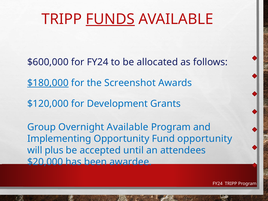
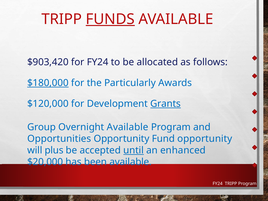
$600,000: $600,000 -> $903,420
Screenshot: Screenshot -> Particularly
Grants underline: none -> present
Implementing: Implementing -> Opportunities
until underline: none -> present
attendees: attendees -> enhanced
been awardee: awardee -> available
